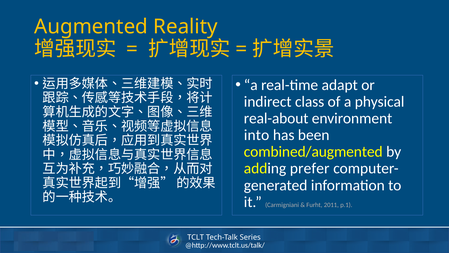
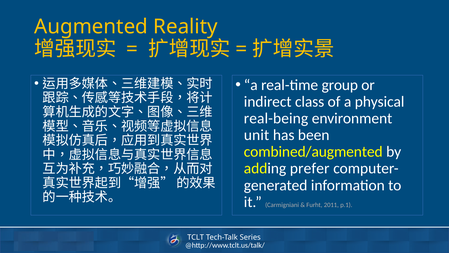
adapt: adapt -> group
real-about: real-about -> real-being
into: into -> unit
